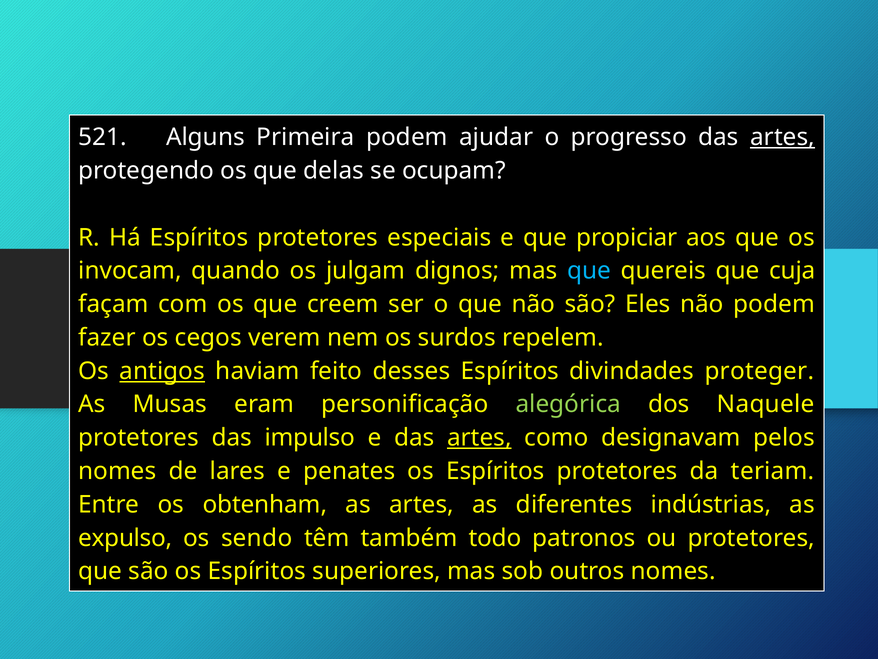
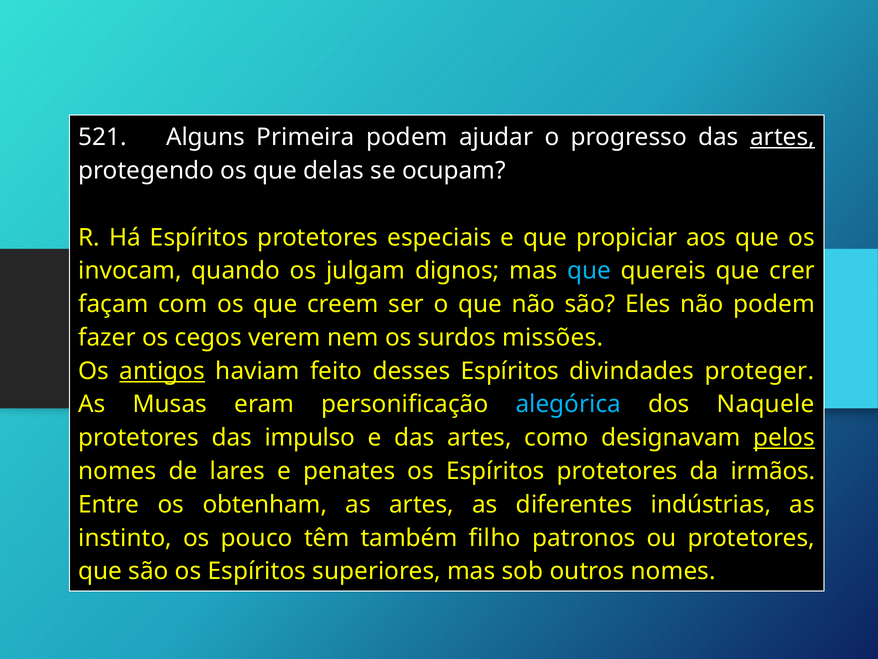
cuja: cuja -> crer
repelem: repelem -> missões
alegórica colour: light green -> light blue
artes at (479, 437) underline: present -> none
pelos underline: none -> present
teriam: teriam -> irmãos
expulso: expulso -> instinto
sendo: sendo -> pouco
todo: todo -> filho
